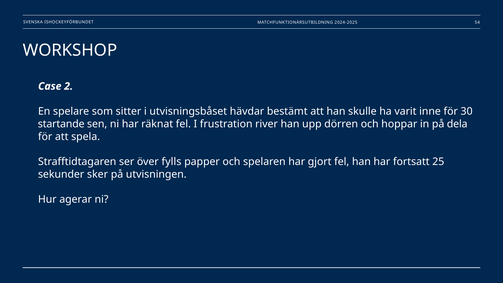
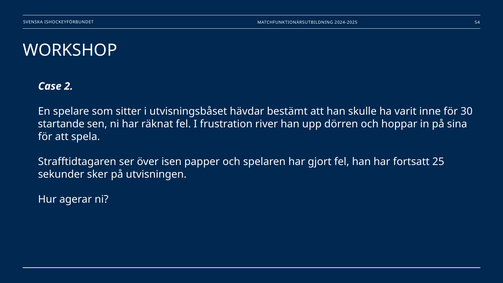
dela: dela -> sina
fylls: fylls -> isen
